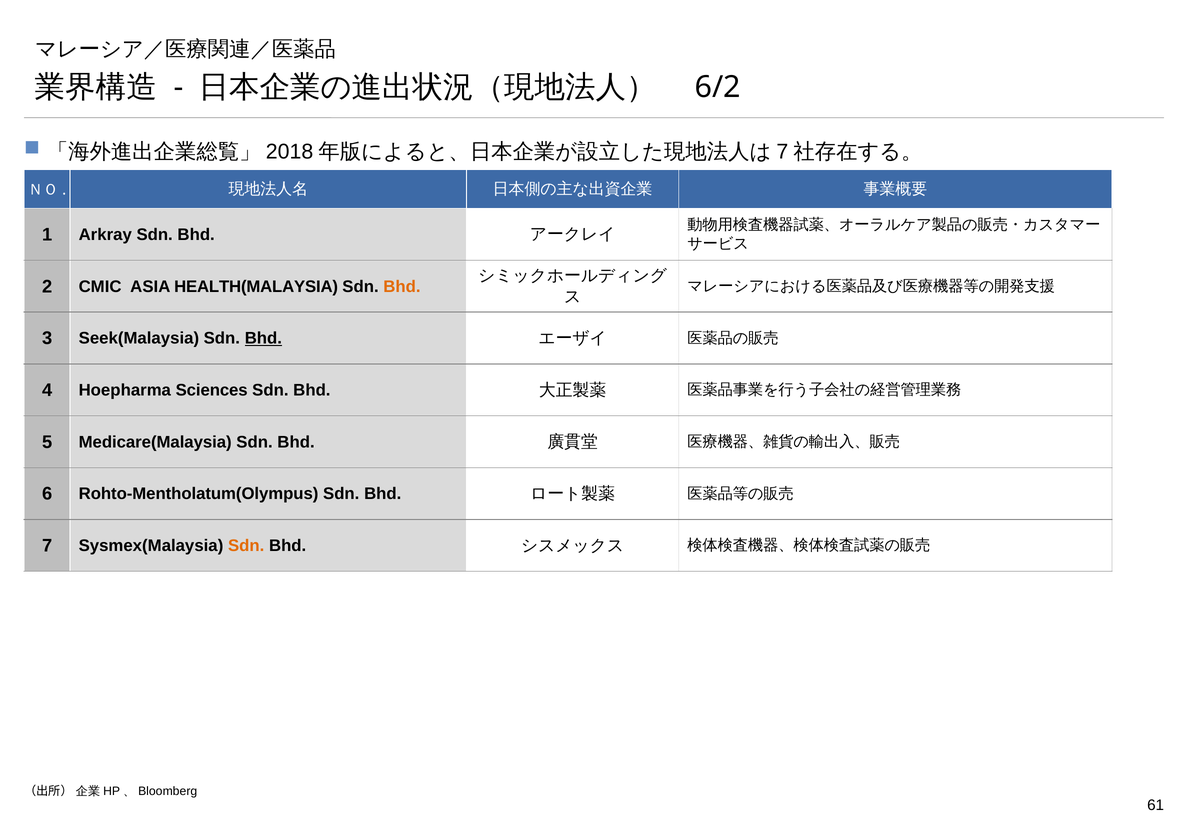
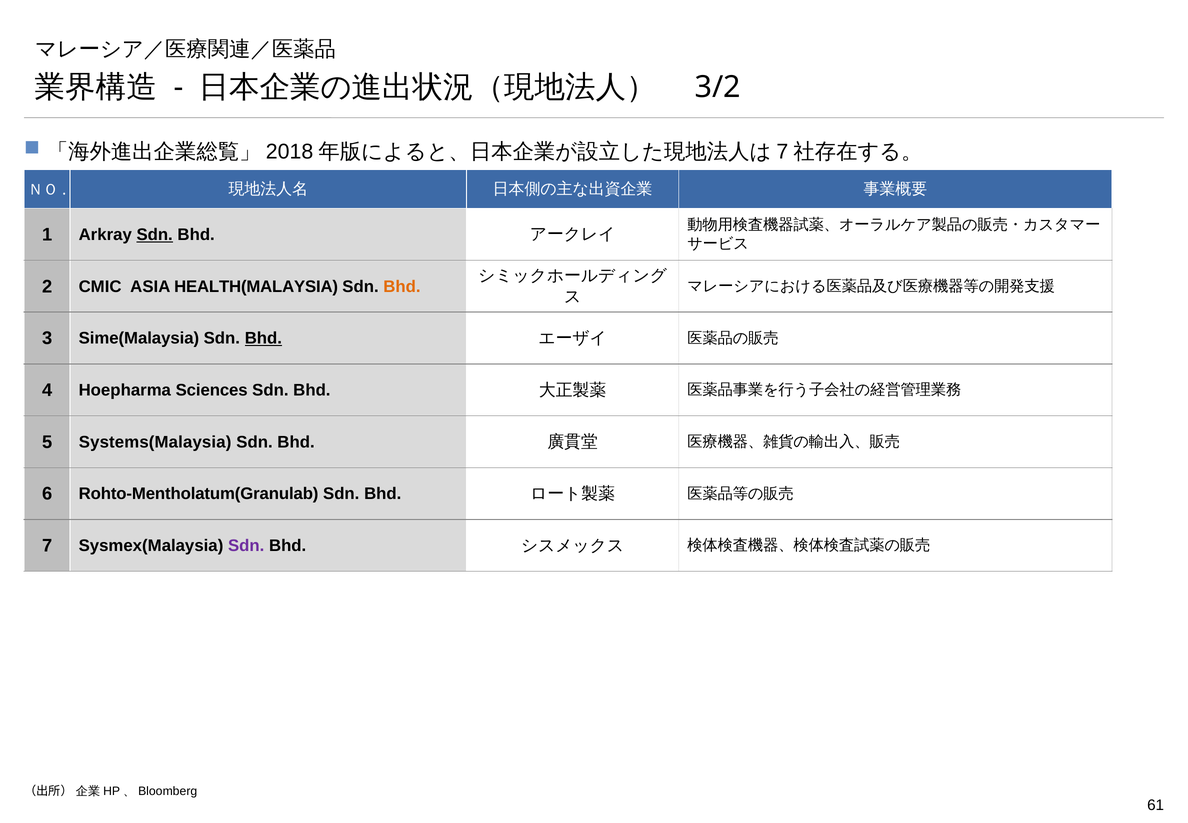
6/2: 6/2 -> 3/2
Sdn at (155, 234) underline: none -> present
Seek(Malaysia: Seek(Malaysia -> Sime(Malaysia
Medicare(Malaysia: Medicare(Malaysia -> Systems(Malaysia
Rohto-Mentholatum(Olympus: Rohto-Mentholatum(Olympus -> Rohto-Mentholatum(Granulab
Sdn at (246, 545) colour: orange -> purple
